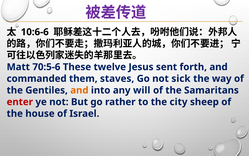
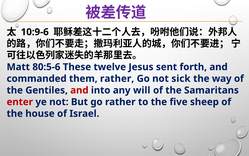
10:6-6: 10:6-6 -> 10:9-6
70:5-6: 70:5-6 -> 80:5-6
them staves: staves -> rather
and at (79, 90) colour: orange -> red
city: city -> five
